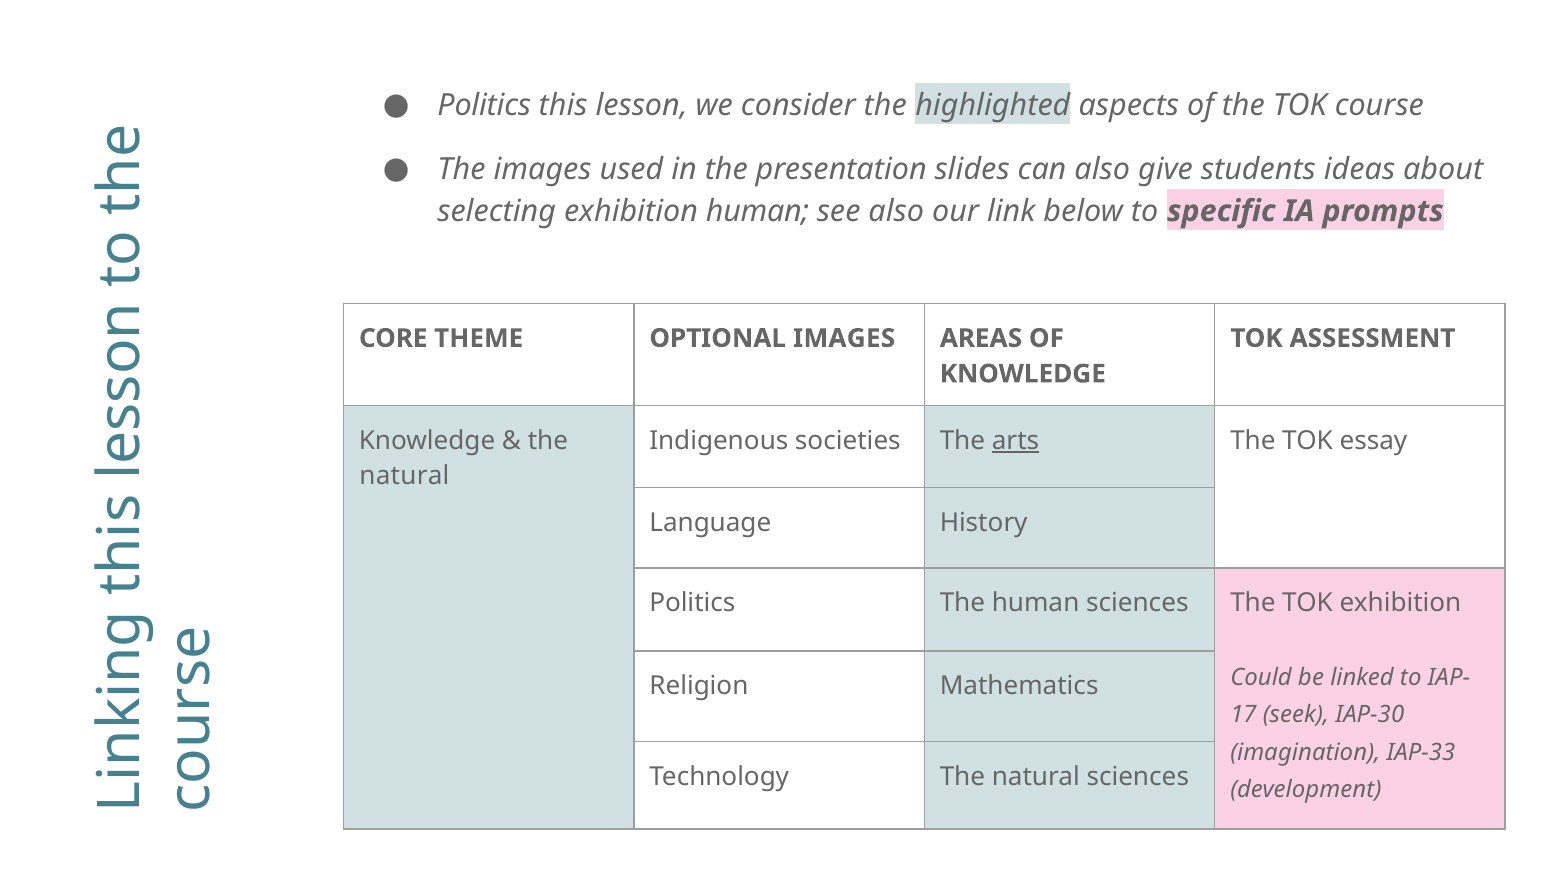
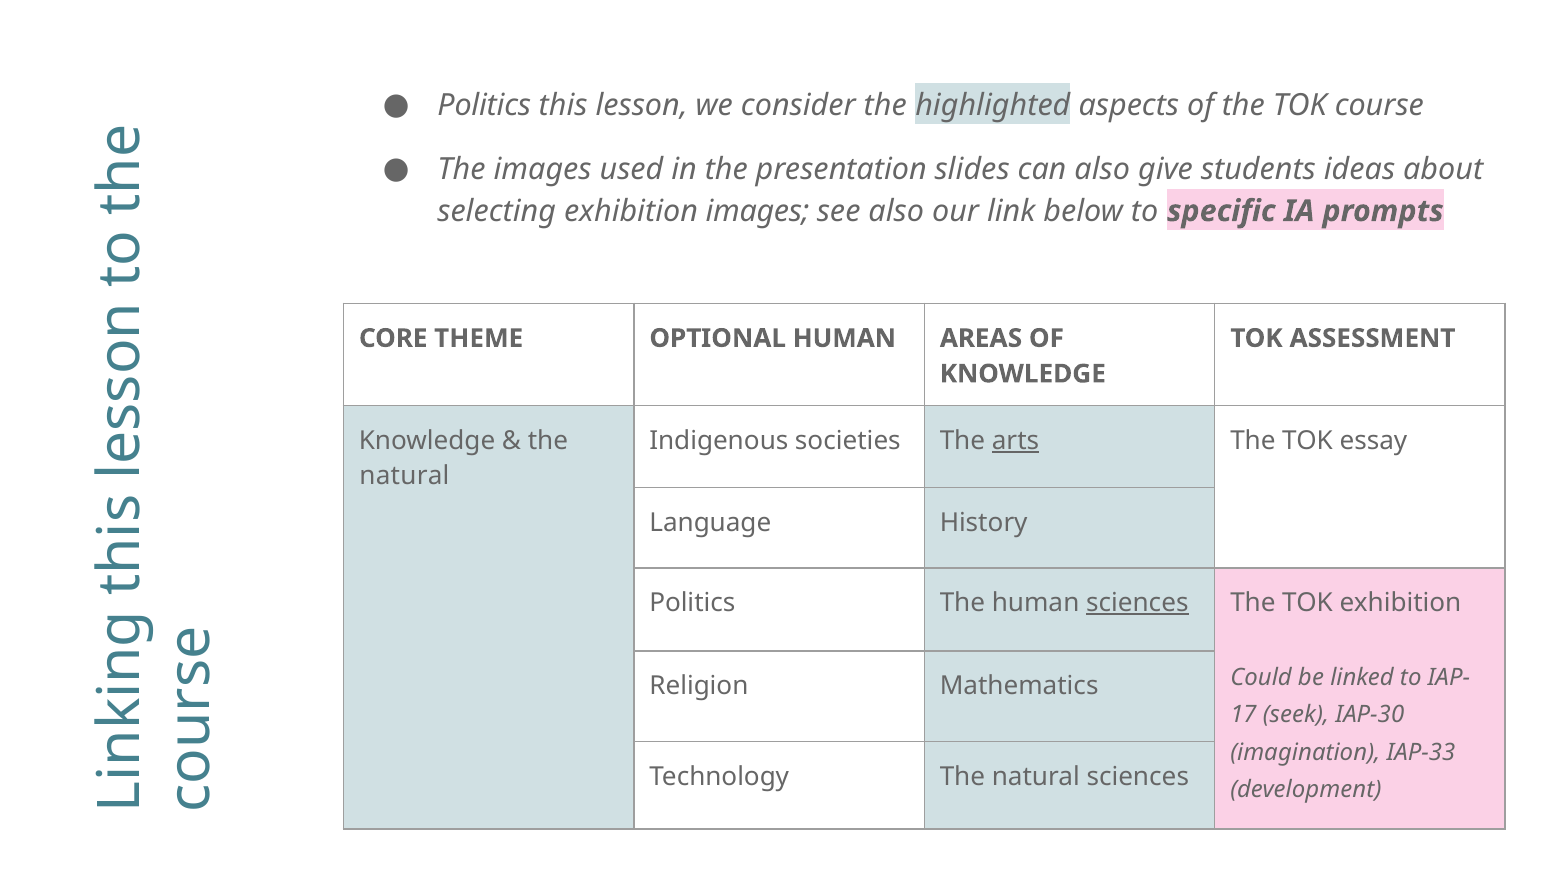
exhibition human: human -> images
OPTIONAL IMAGES: IMAGES -> HUMAN
sciences at (1137, 603) underline: none -> present
